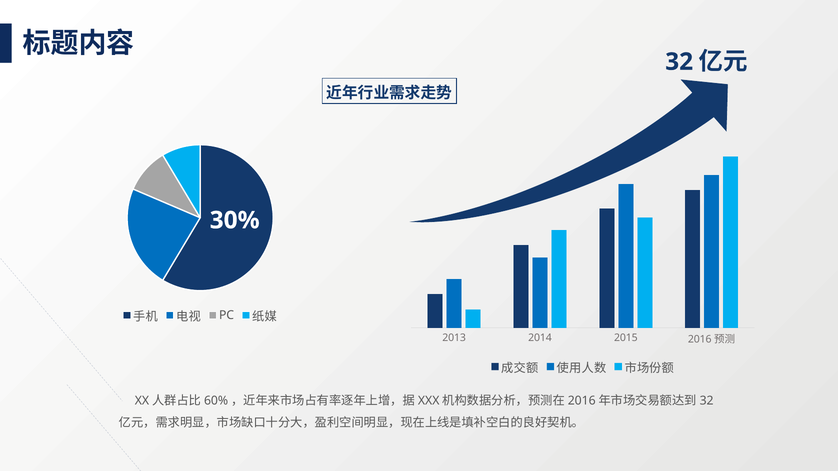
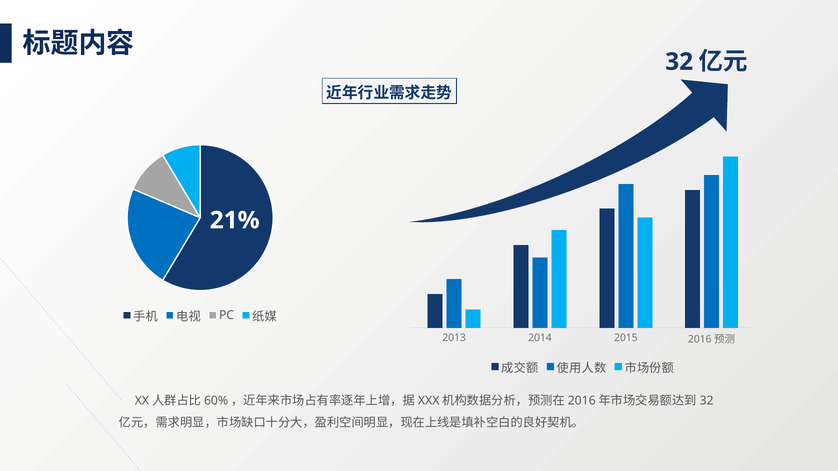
30%: 30% -> 21%
